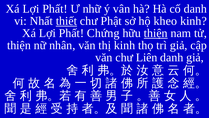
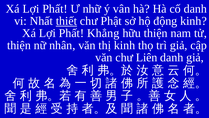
kheo: kheo -> động
Chứng: Chứng -> Khẳng
thiện at (156, 33) underline: present -> none
